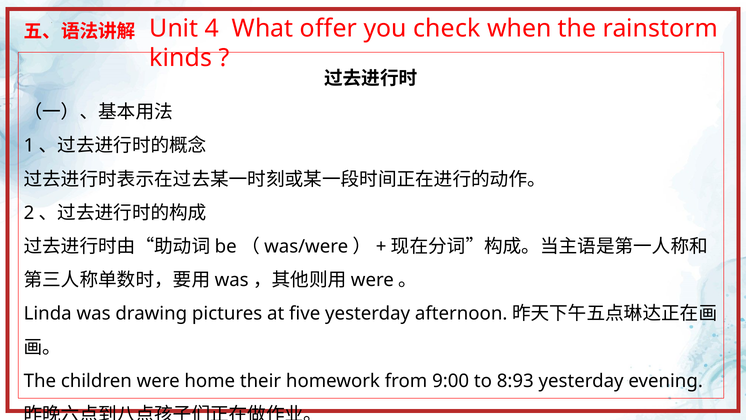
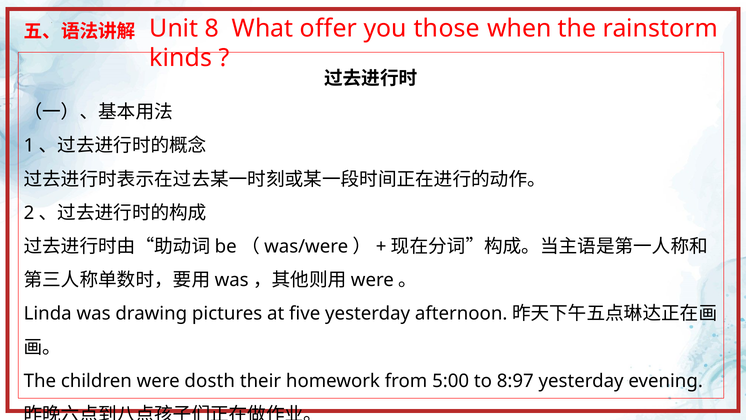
4: 4 -> 8
check: check -> those
home: home -> dosth
9:00: 9:00 -> 5:00
8:93: 8:93 -> 8:97
